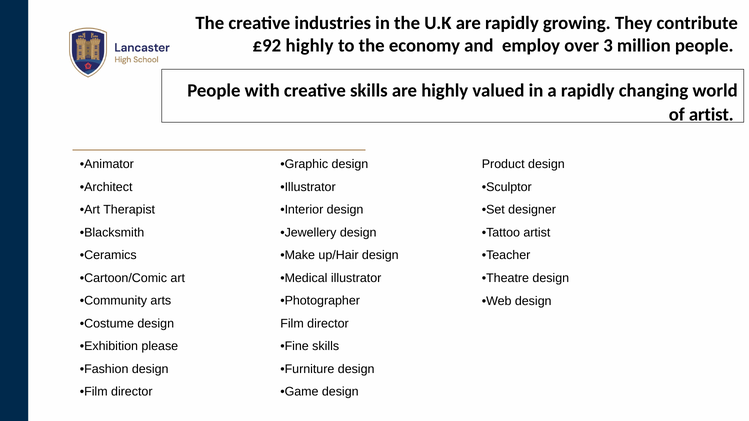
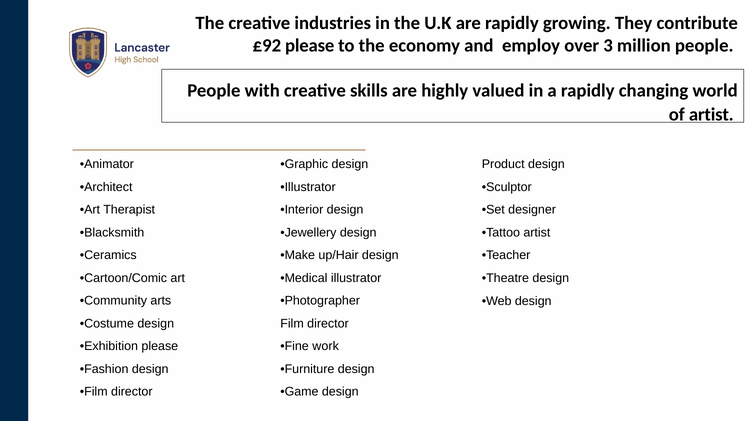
£92 highly: highly -> please
Fine skills: skills -> work
